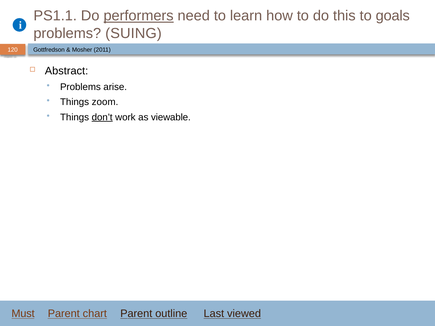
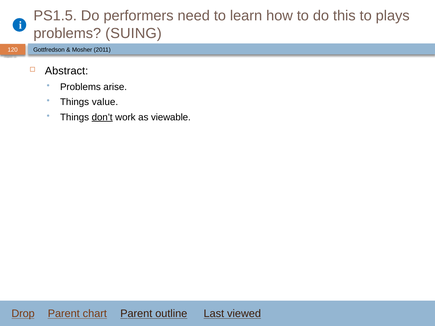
PS1.1: PS1.1 -> PS1.5
performers underline: present -> none
goals: goals -> plays
zoom: zoom -> value
Must: Must -> Drop
